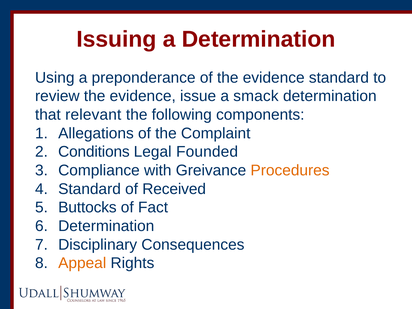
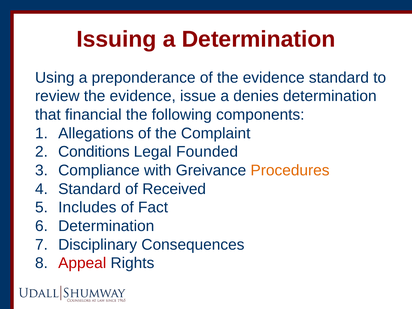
smack: smack -> denies
relevant: relevant -> financial
Buttocks: Buttocks -> Includes
Appeal colour: orange -> red
